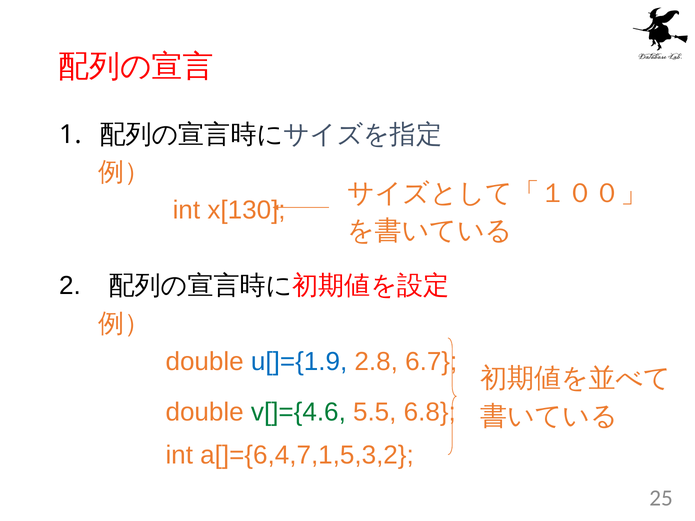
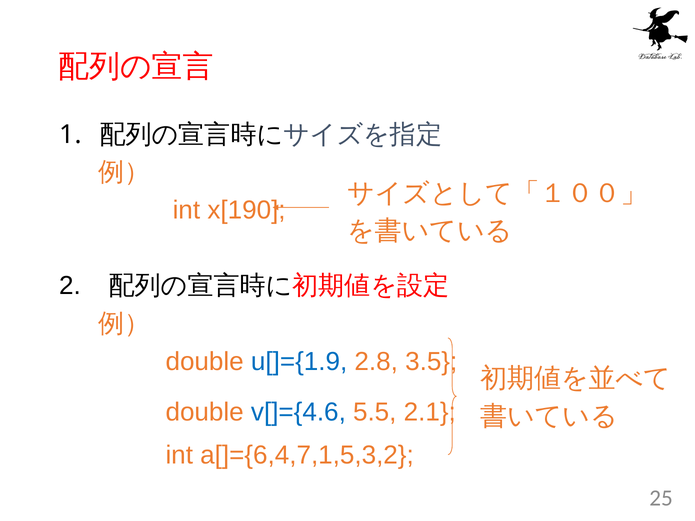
x[130: x[130 -> x[190
6.7: 6.7 -> 3.5
v[]={4.6 colour: green -> blue
6.8: 6.8 -> 2.1
